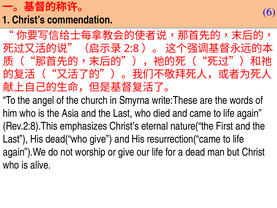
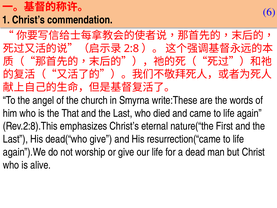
Asia: Asia -> That
